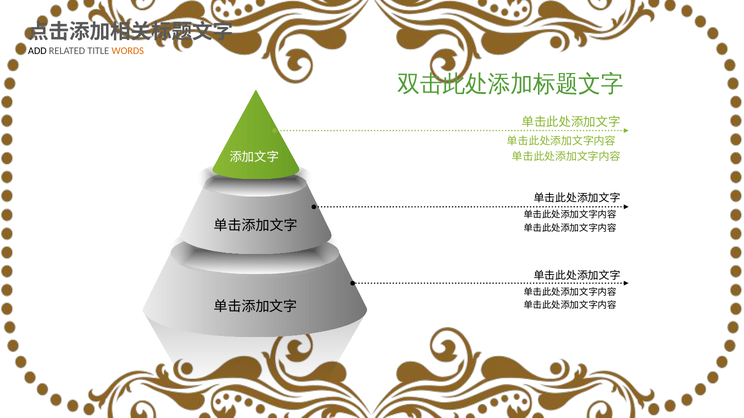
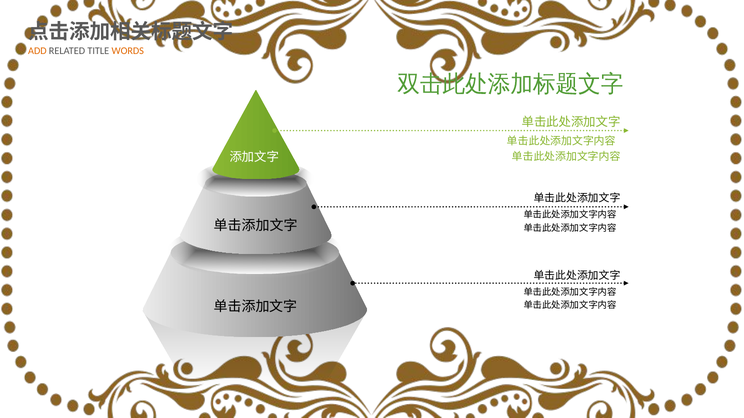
ADD colour: black -> orange
